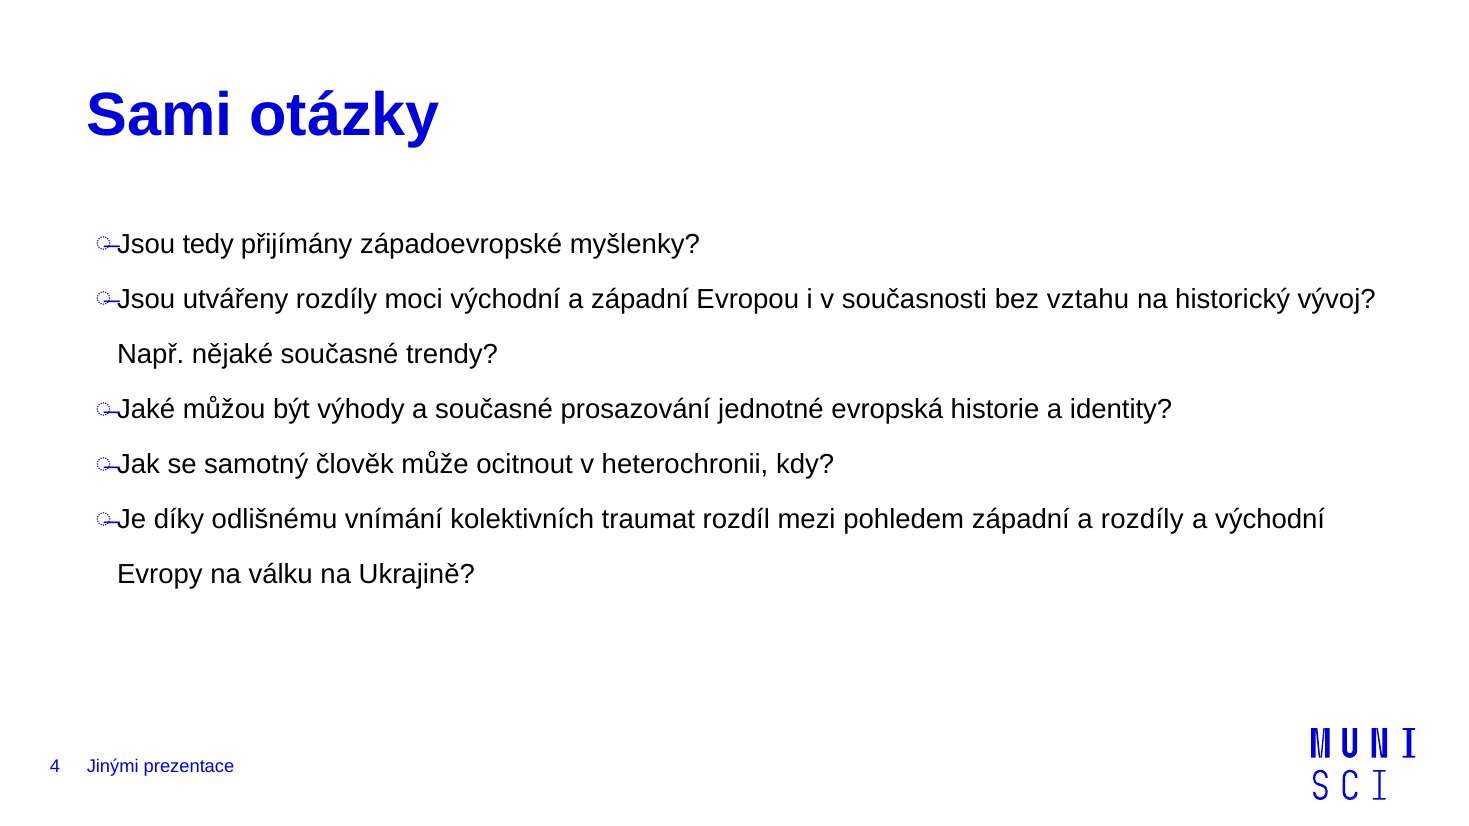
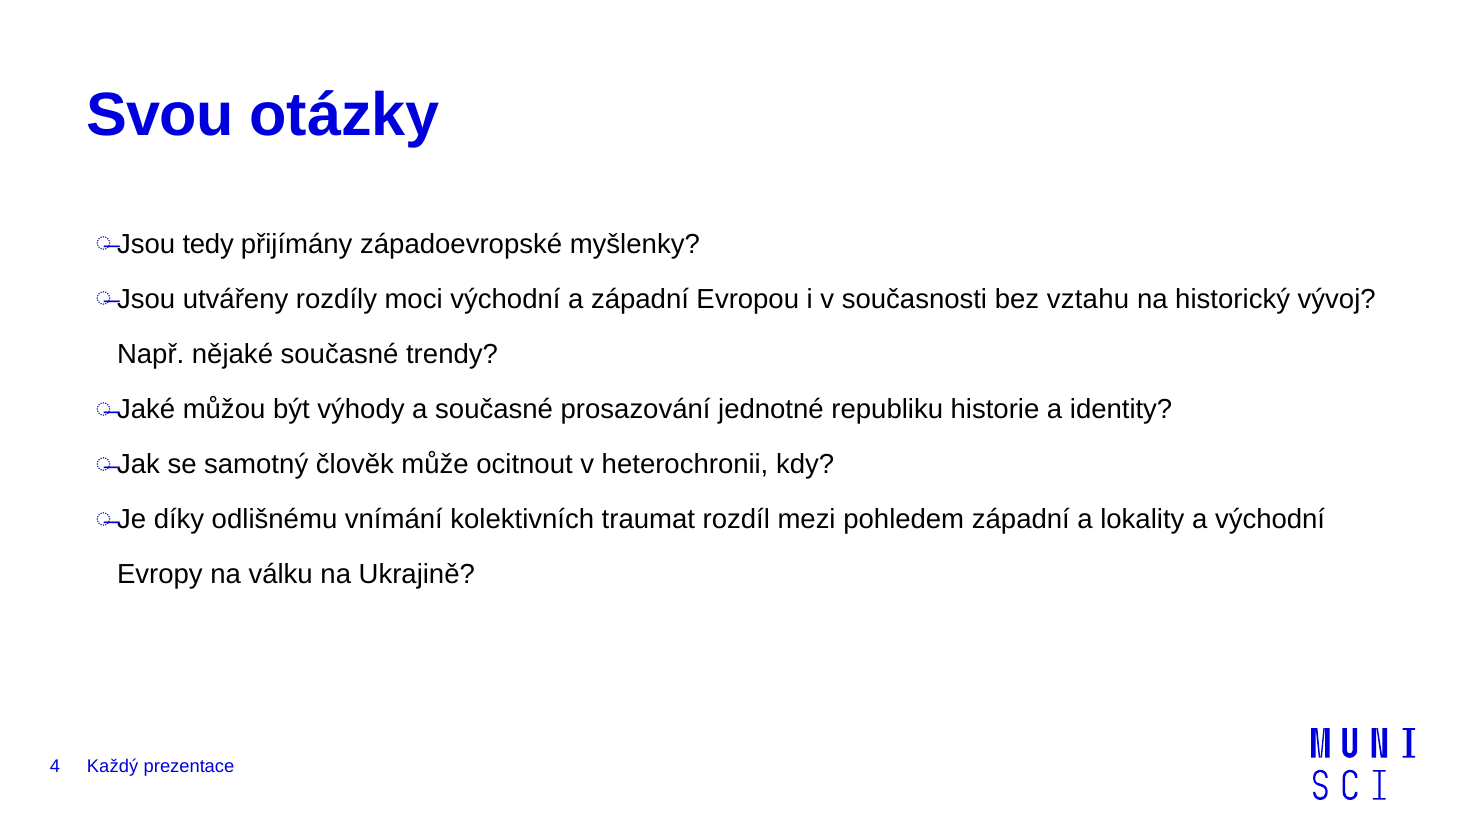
Sami: Sami -> Svou
evropská: evropská -> republiku
a rozdíly: rozdíly -> lokality
Jinými: Jinými -> Každý
